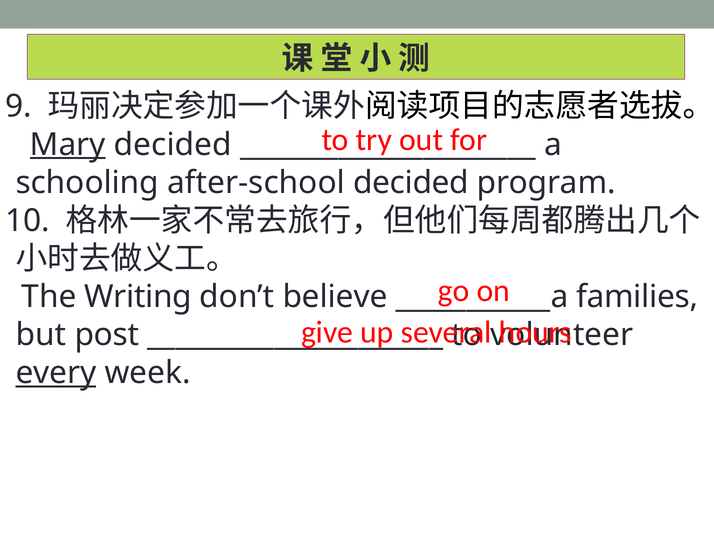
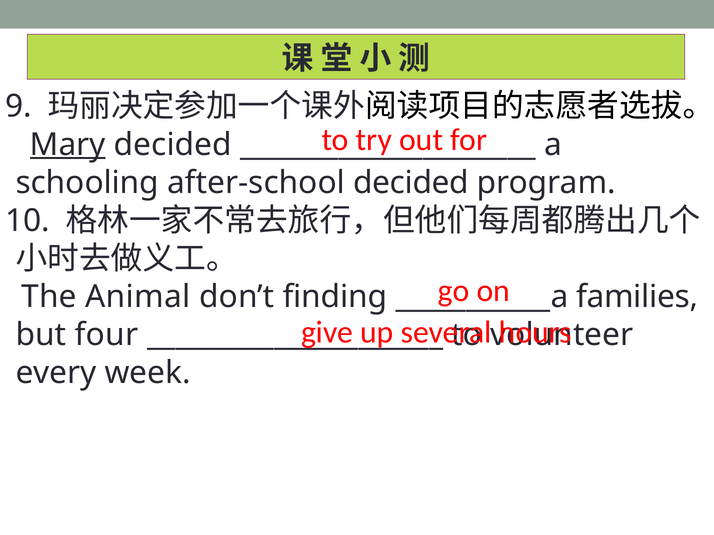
Writing: Writing -> Animal
believe: believe -> finding
post: post -> four
every underline: present -> none
